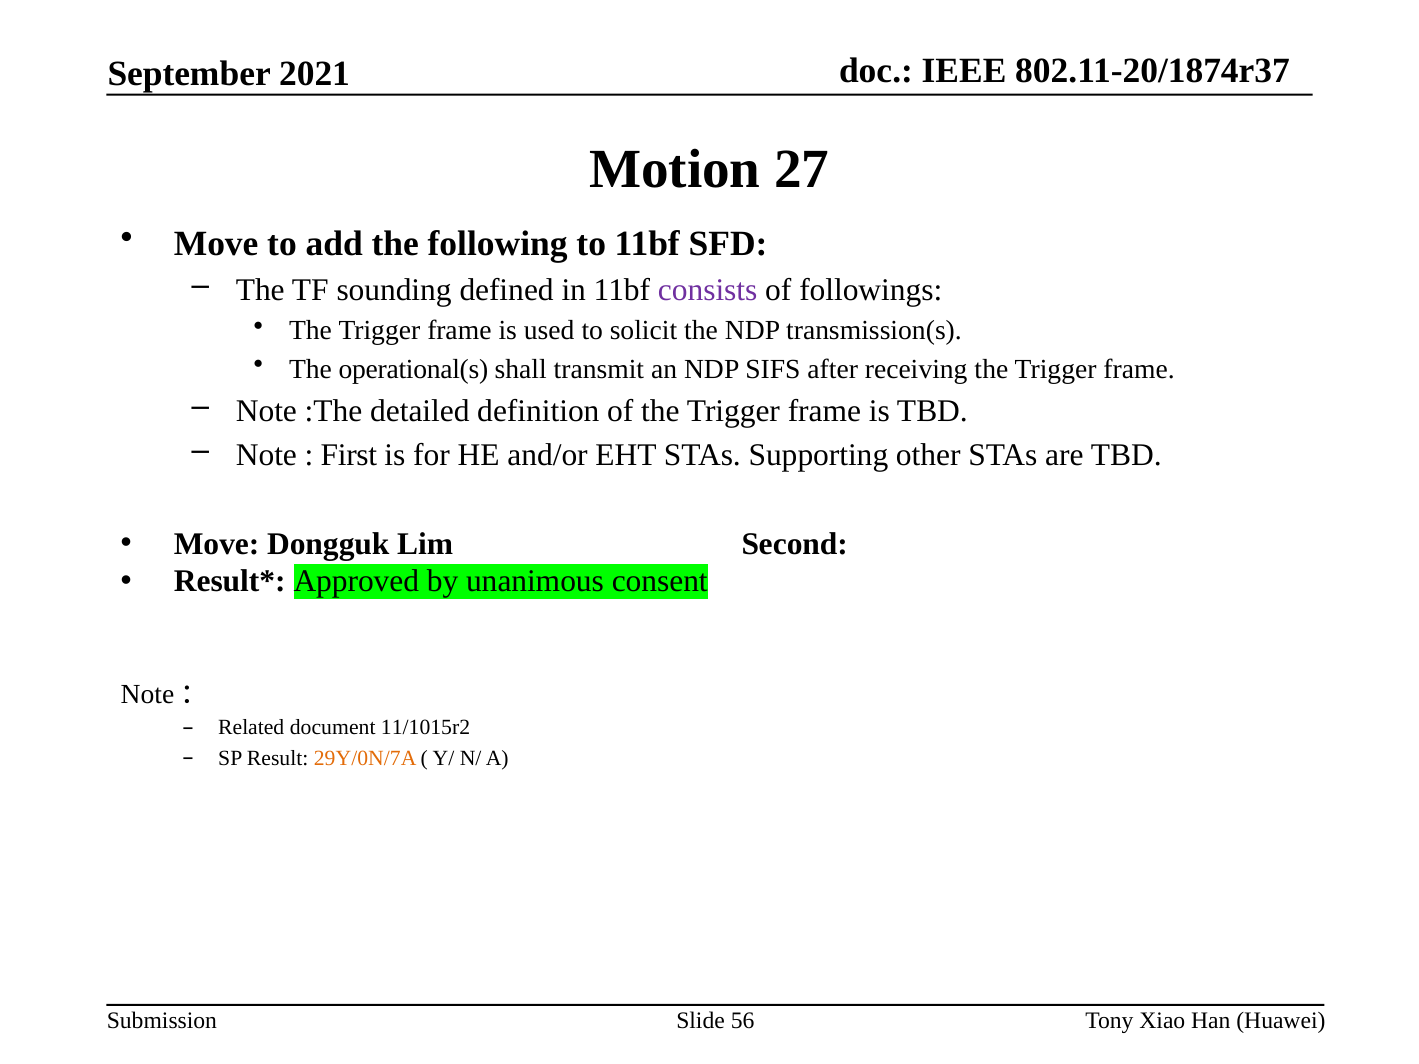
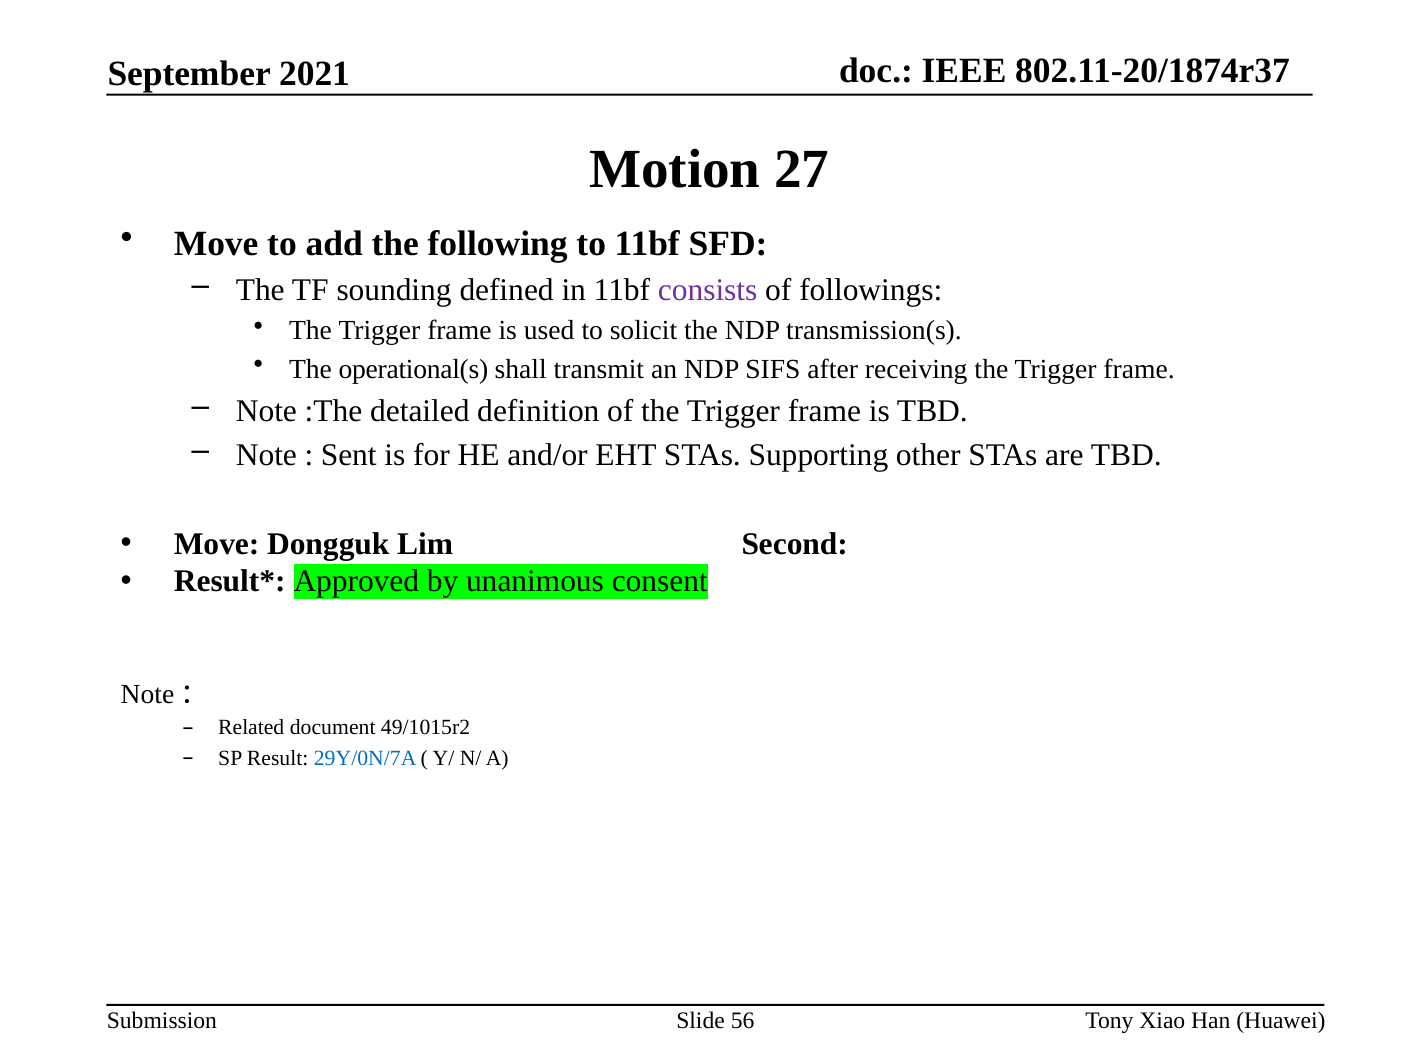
First: First -> Sent
11/1015r2: 11/1015r2 -> 49/1015r2
29Y/0N/7A colour: orange -> blue
